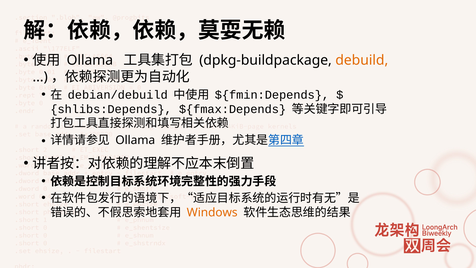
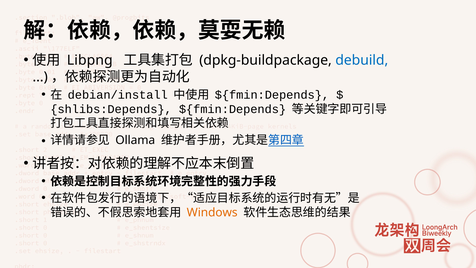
Ollama at (90, 60): Ollama -> Libpng
debuild colour: orange -> blue
debian/debuild: debian/debuild -> debian/install
${fmax:Depends at (232, 109): ${fmax:Depends -> ${fmin:Depends
